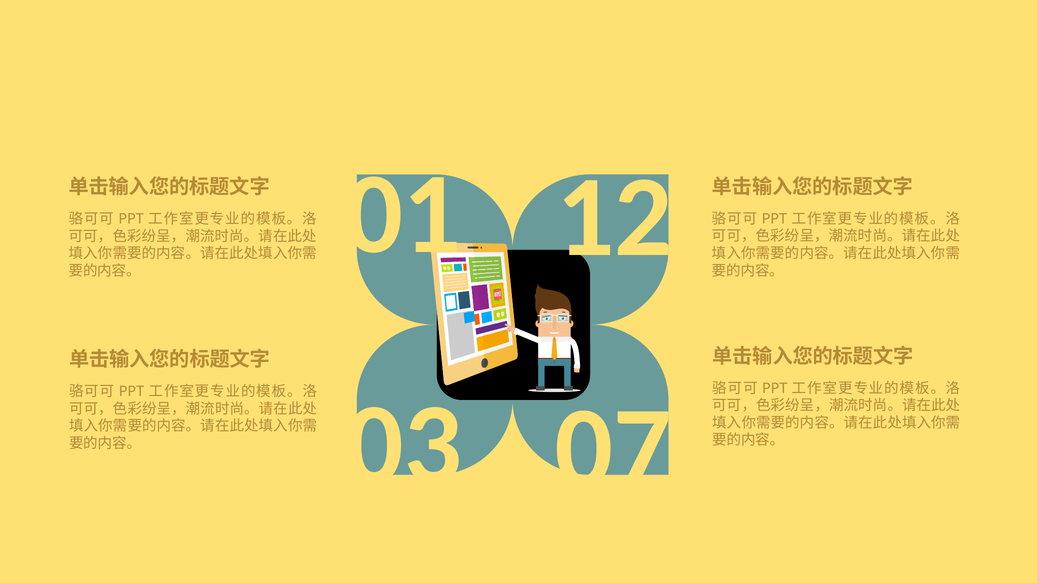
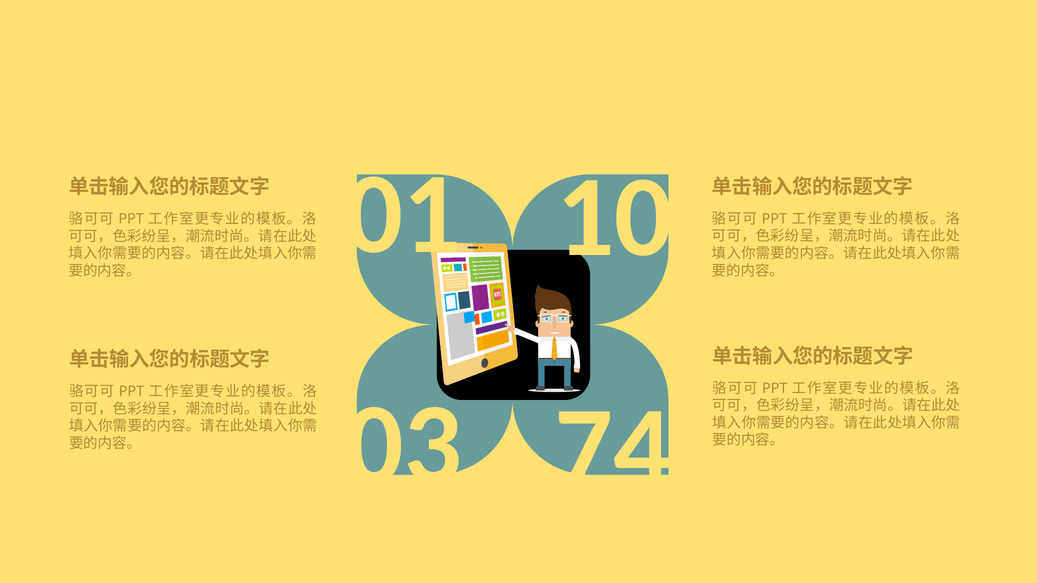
12: 12 -> 10
07: 07 -> 74
